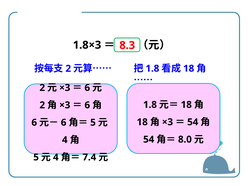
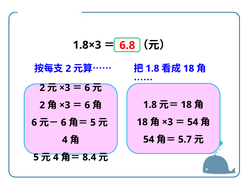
8.3: 8.3 -> 6.8
8.0: 8.0 -> 5.7
7.4: 7.4 -> 8.4
